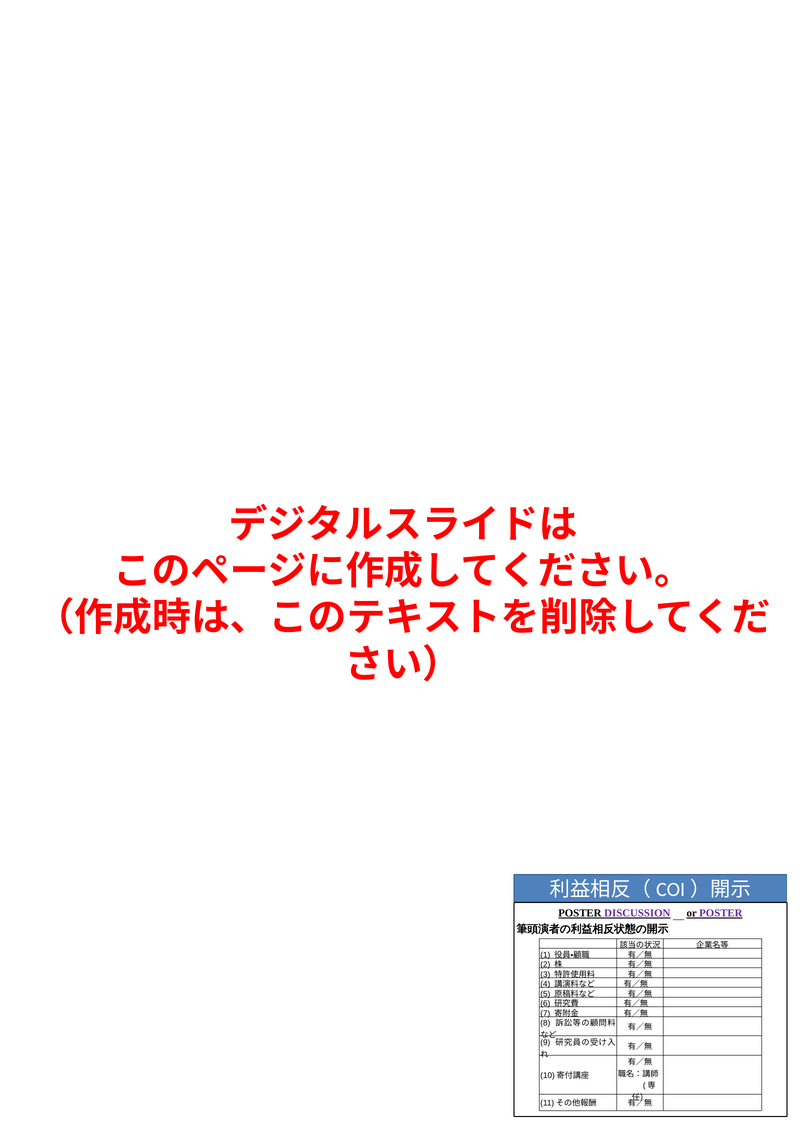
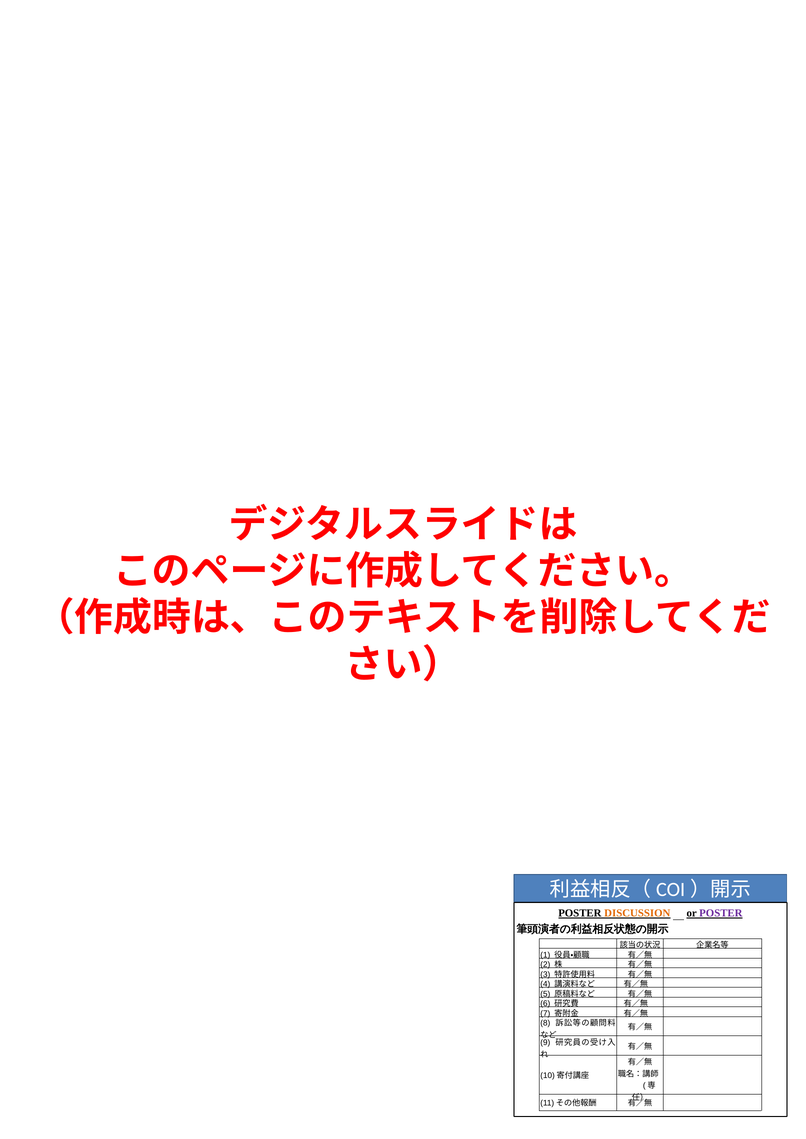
DISCUSSION colour: purple -> orange
